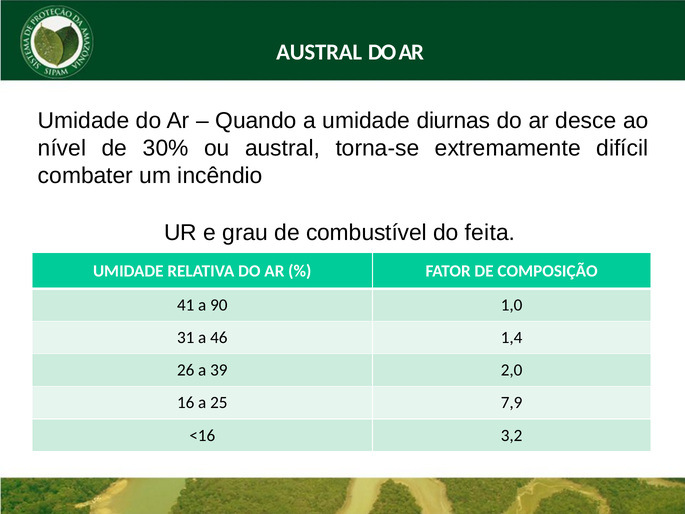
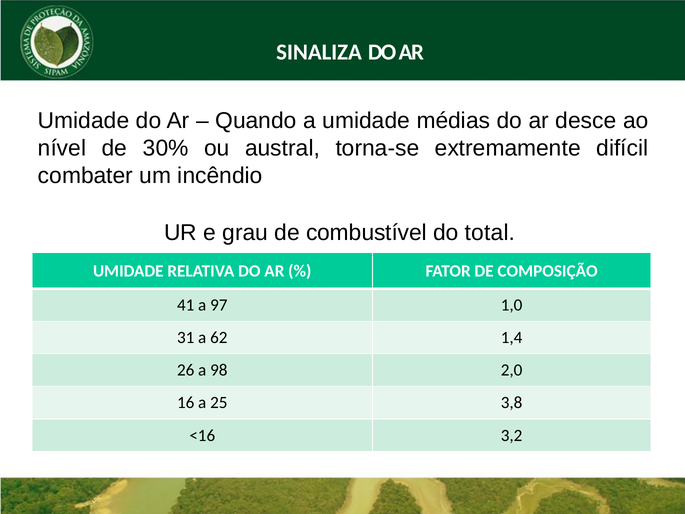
AUSTRAL at (319, 52): AUSTRAL -> SINALIZA
diurnas: diurnas -> médias
feita: feita -> total
90: 90 -> 97
46: 46 -> 62
39: 39 -> 98
7,9: 7,9 -> 3,8
